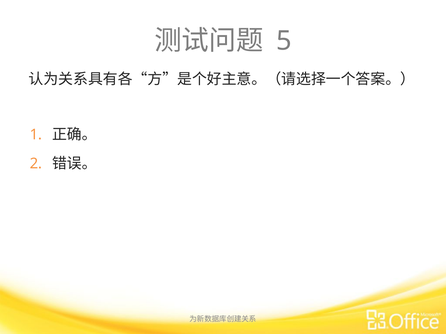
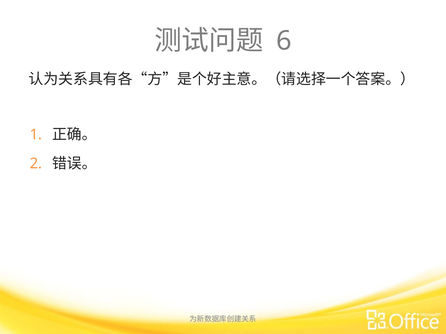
5: 5 -> 6
